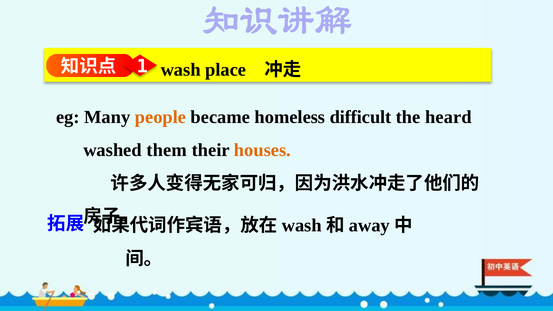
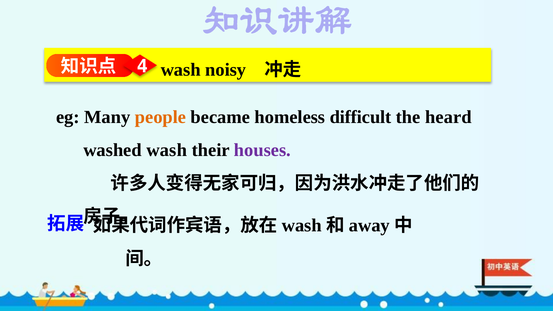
1: 1 -> 4
place: place -> noisy
washed them: them -> wash
houses colour: orange -> purple
